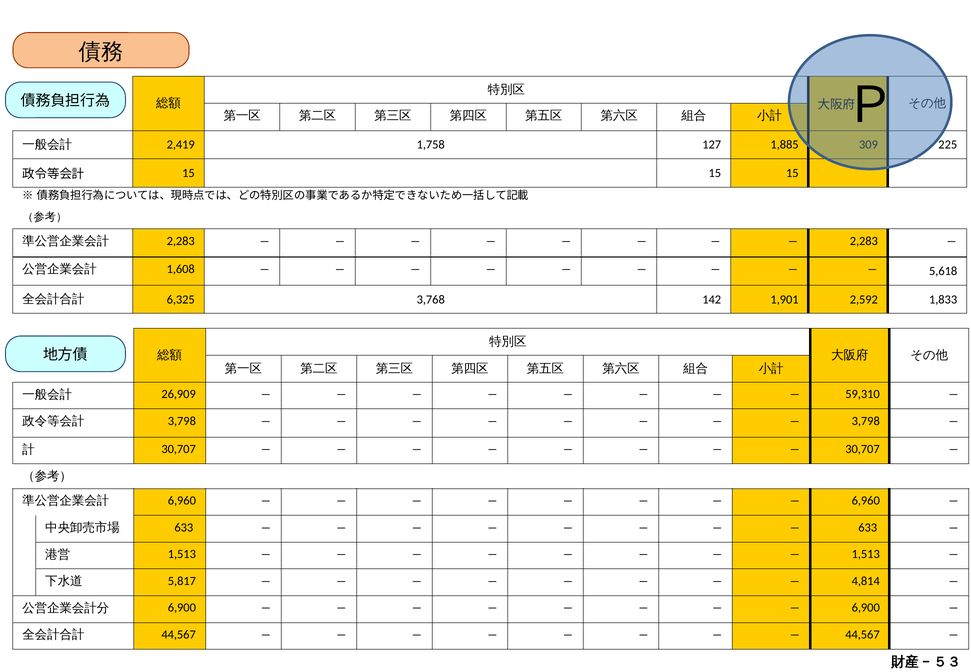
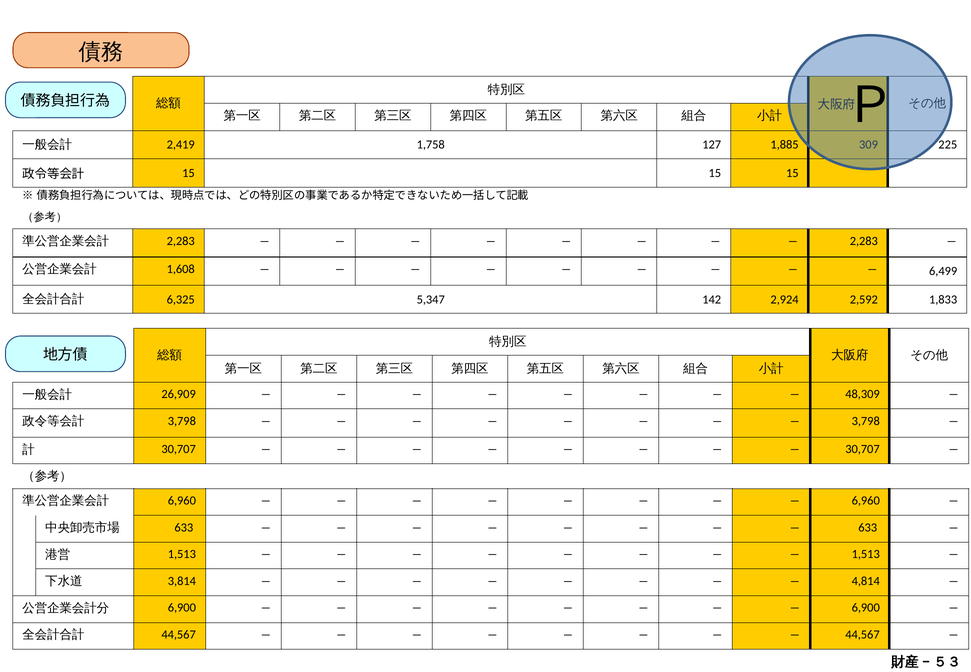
5,618: 5,618 -> 6,499
3,768: 3,768 -> 5,347
1,901: 1,901 -> 2,924
59,310: 59,310 -> 48,309
5,817: 5,817 -> 3,814
